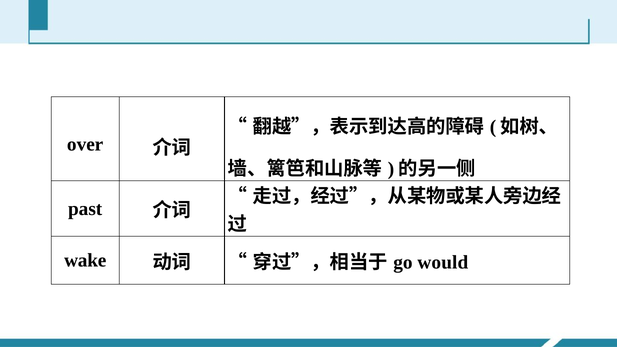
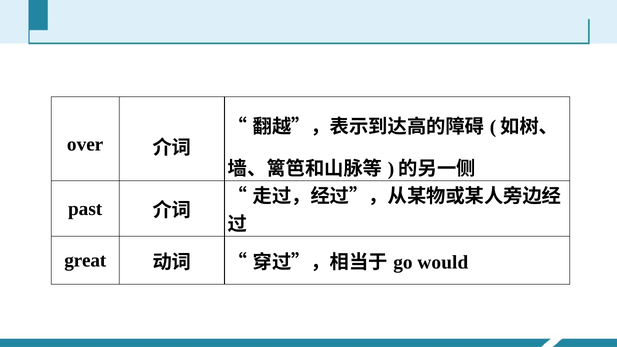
wake: wake -> great
